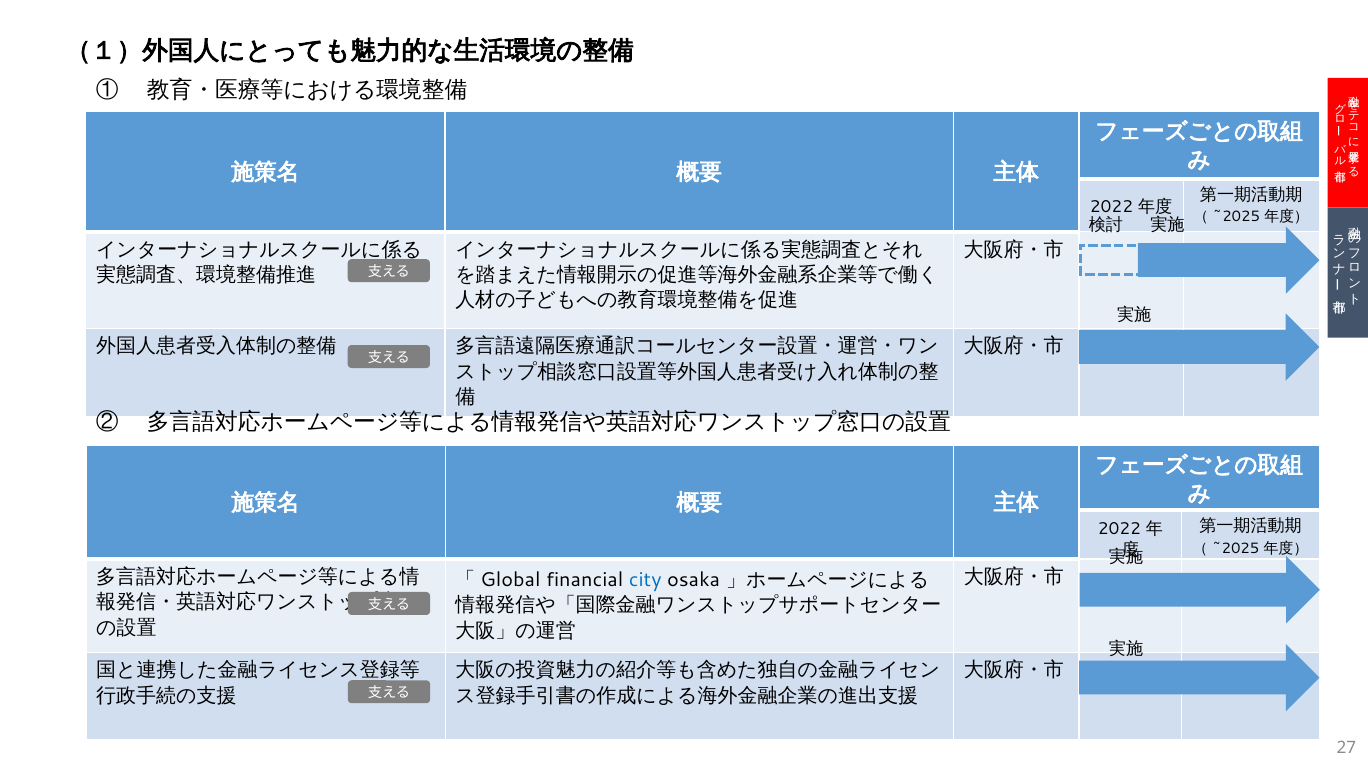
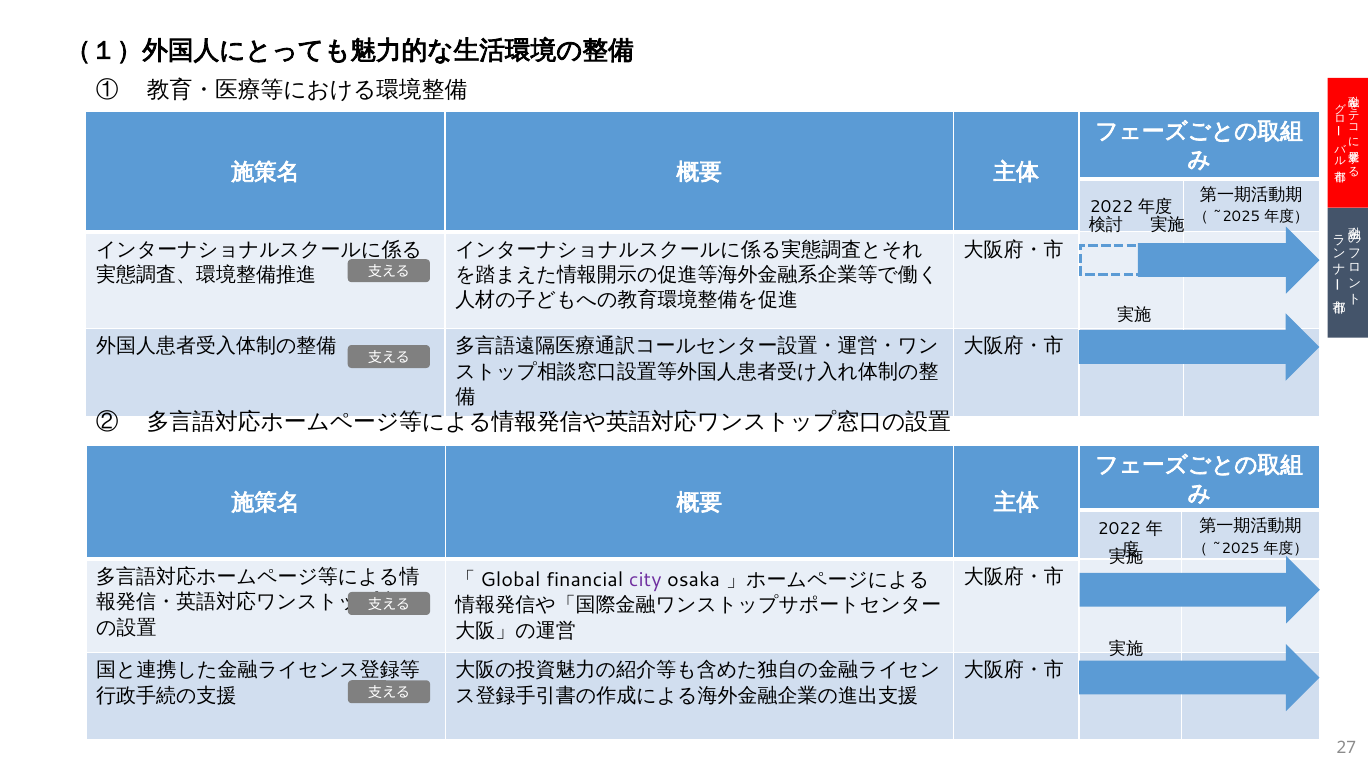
city colour: blue -> purple
